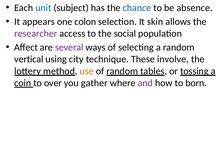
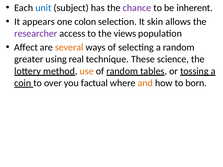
chance colour: blue -> purple
absence: absence -> inherent
social: social -> views
several colour: purple -> orange
vertical: vertical -> greater
city: city -> real
involve: involve -> science
gather: gather -> factual
and colour: purple -> orange
